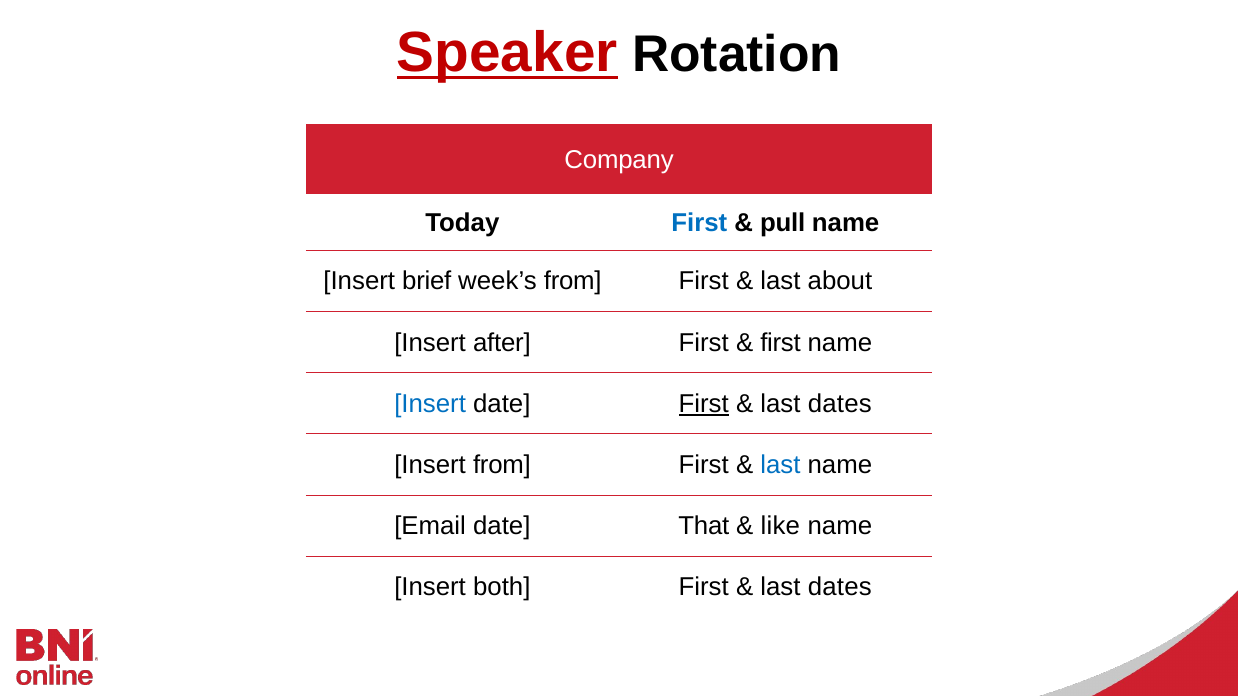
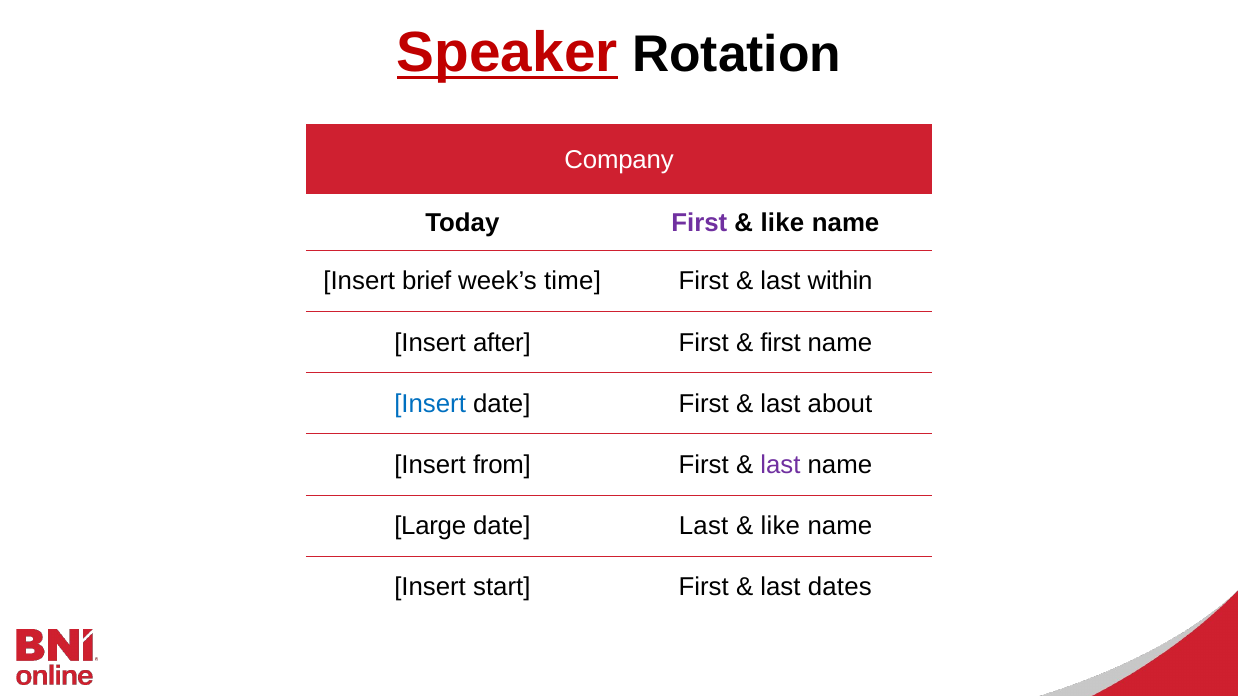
First at (699, 223) colour: blue -> purple
pull at (783, 223): pull -> like
week’s from: from -> time
about: about -> within
First at (704, 404) underline: present -> none
dates at (840, 404): dates -> about
last at (780, 465) colour: blue -> purple
Email: Email -> Large
date That: That -> Last
both: both -> start
